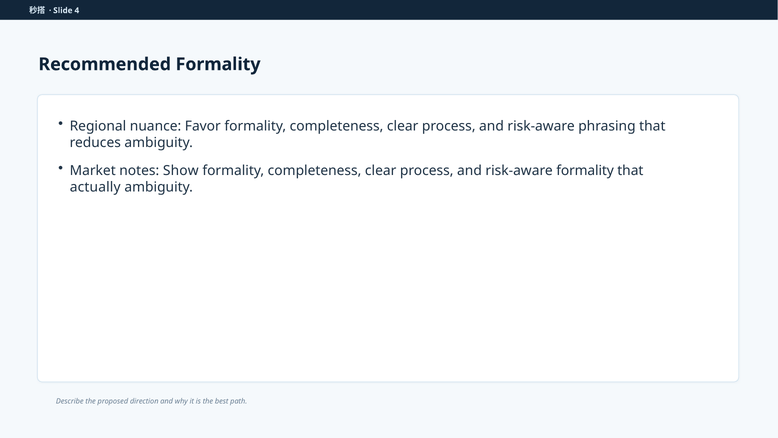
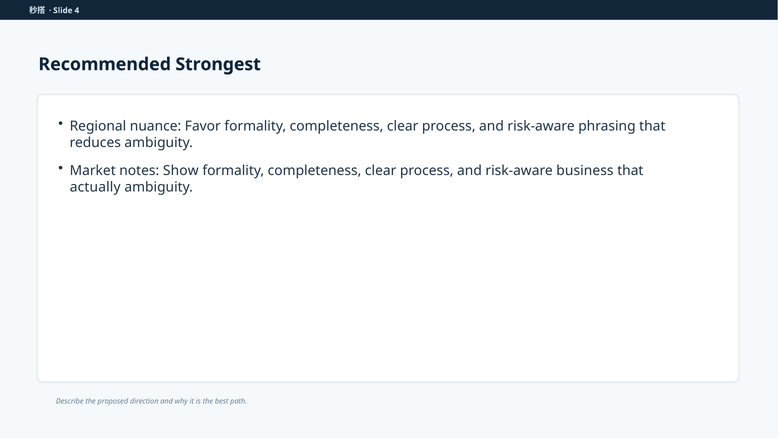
Recommended Formality: Formality -> Strongest
risk-aware formality: formality -> business
